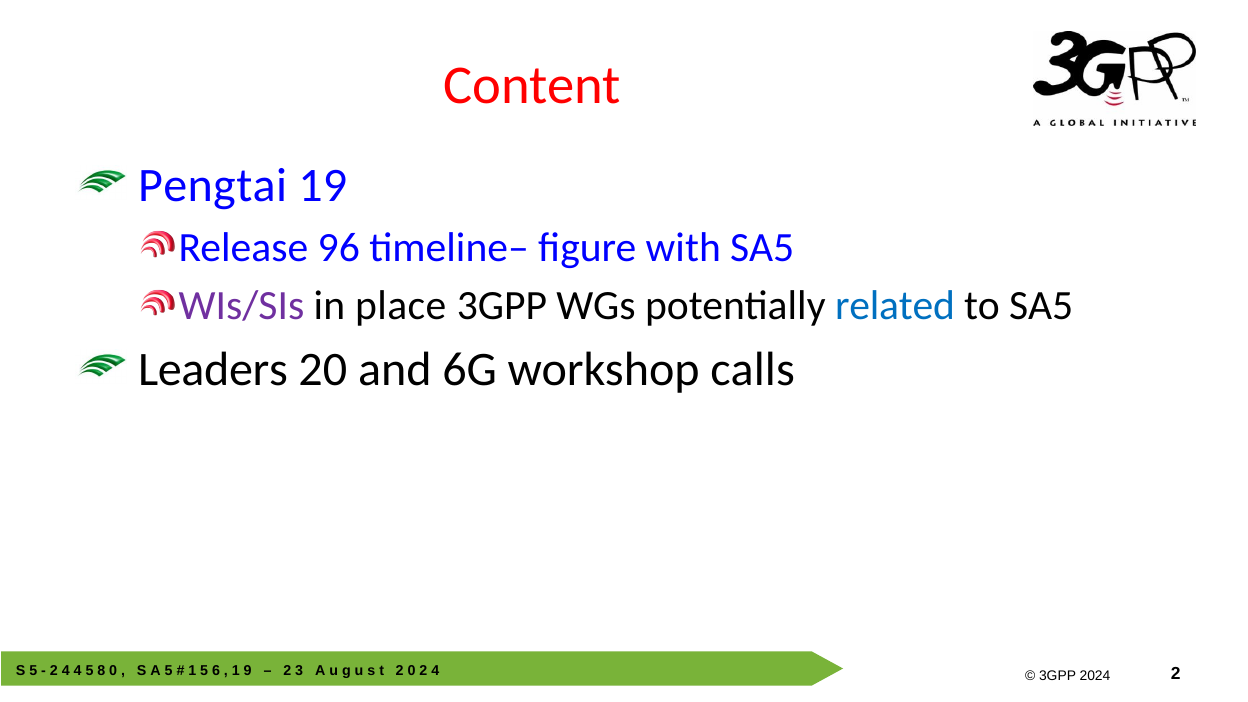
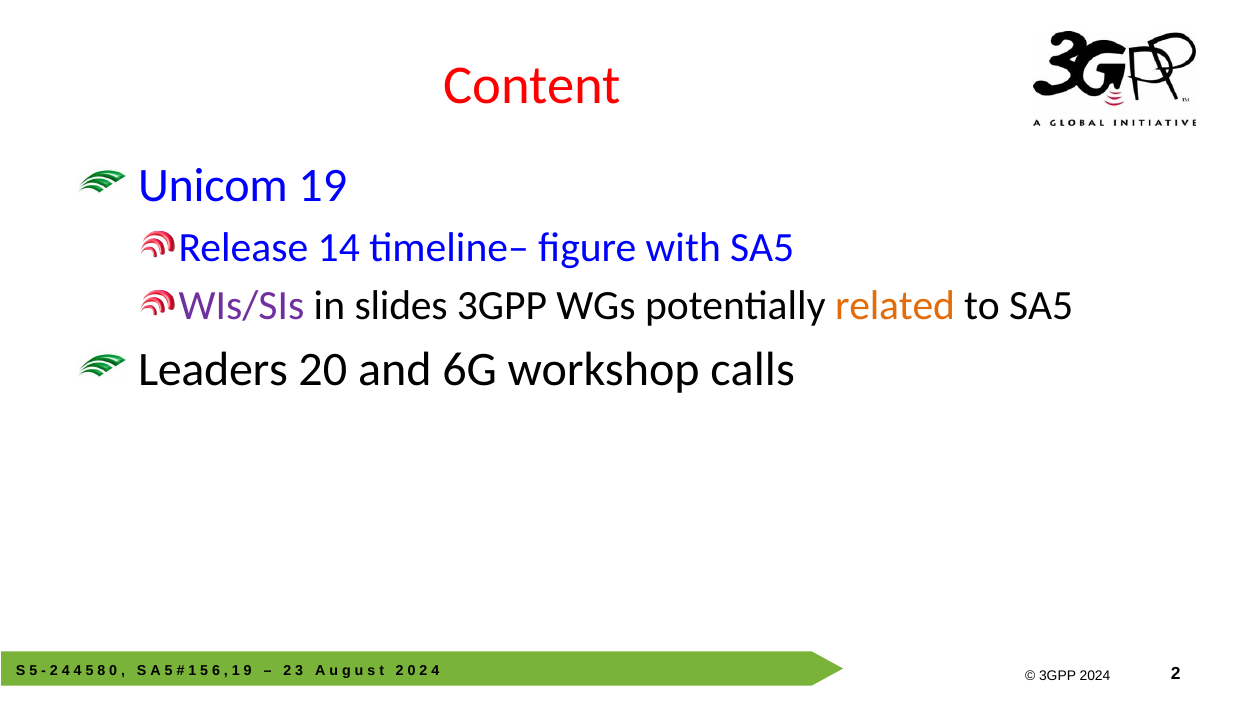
Pengtai: Pengtai -> Unicom
96: 96 -> 14
place: place -> slides
related colour: blue -> orange
